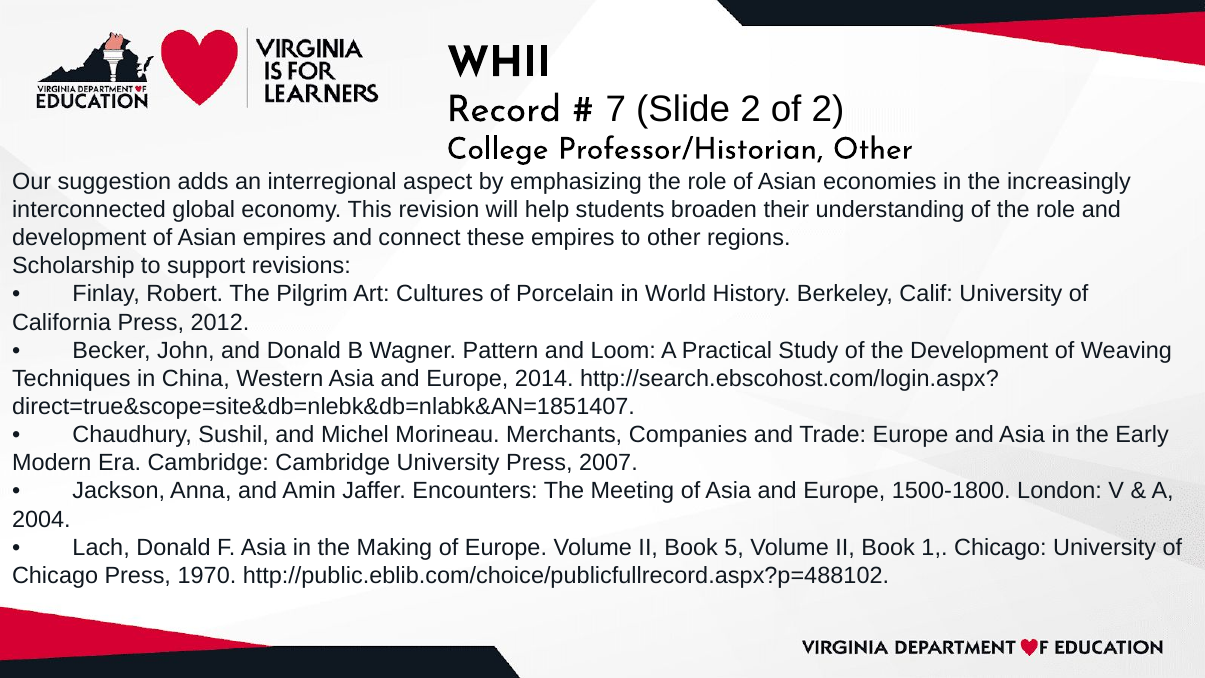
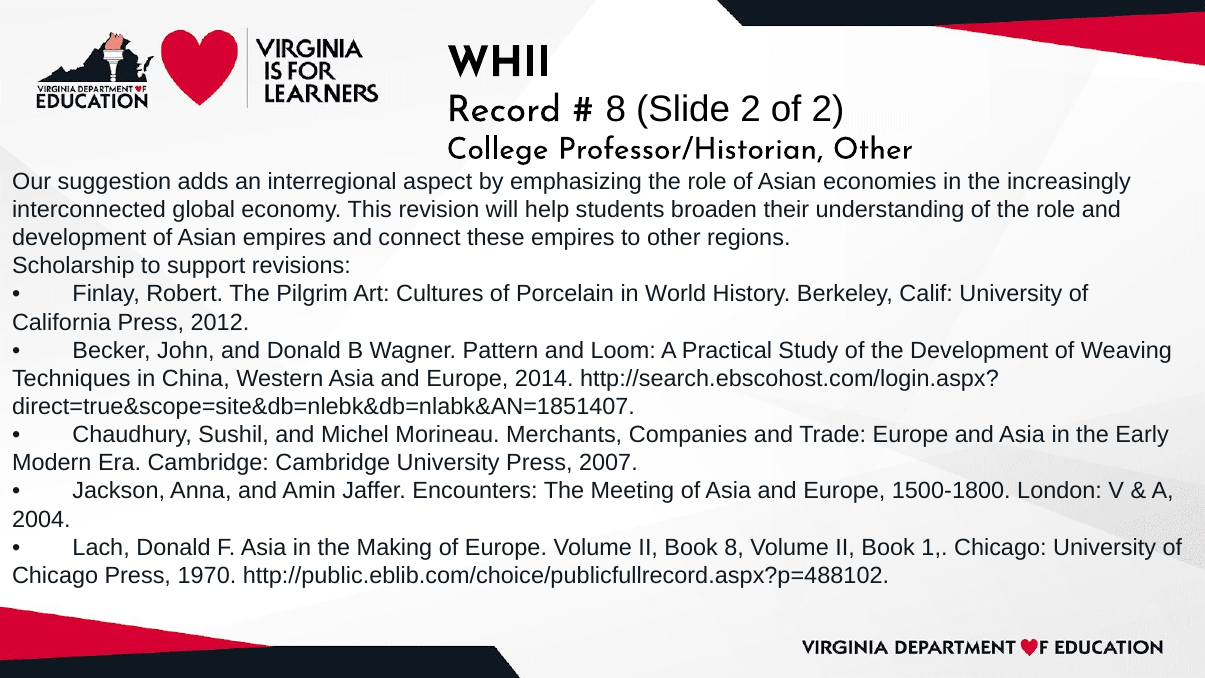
7 at (616, 109): 7 -> 8
Book 5: 5 -> 8
